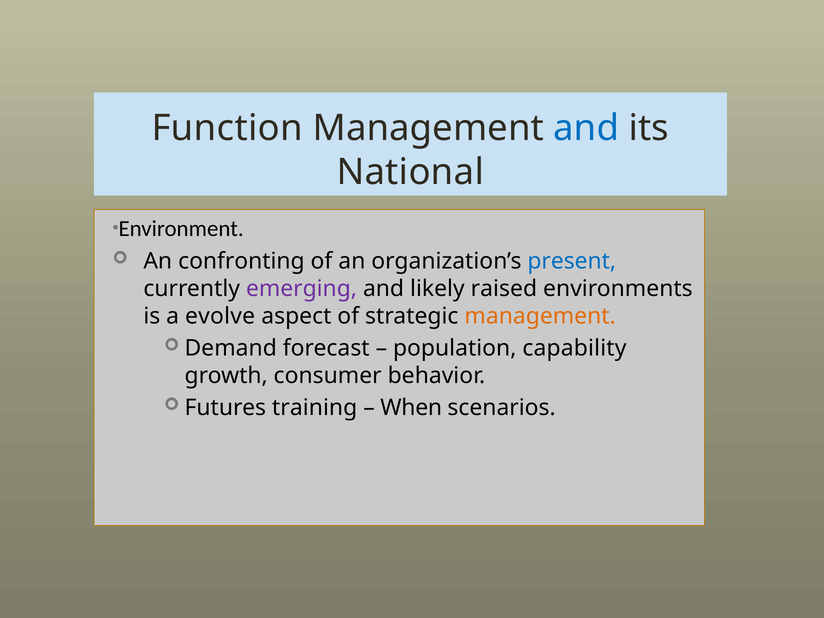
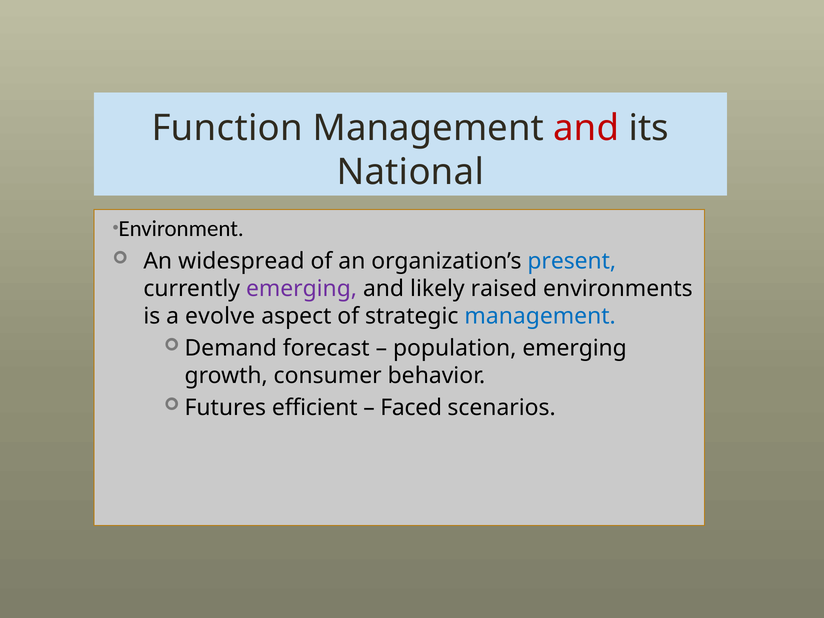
and at (586, 128) colour: blue -> red
confronting: confronting -> widespread
management at (540, 316) colour: orange -> blue
population capability: capability -> emerging
training: training -> efficient
When: When -> Faced
